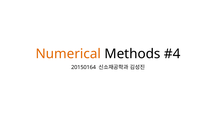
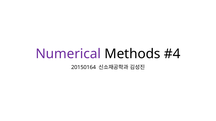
Numerical colour: orange -> purple
